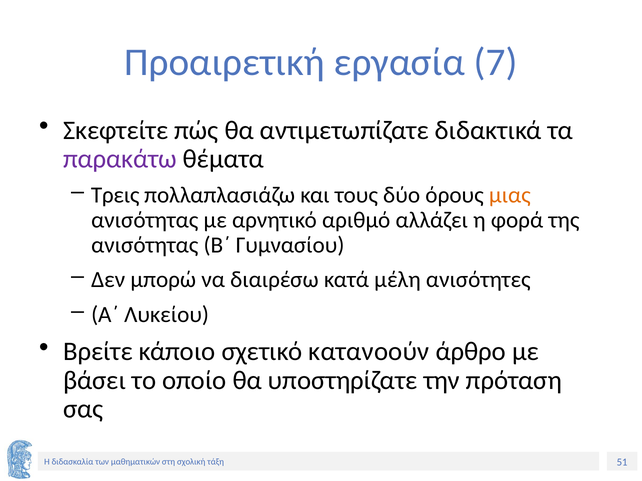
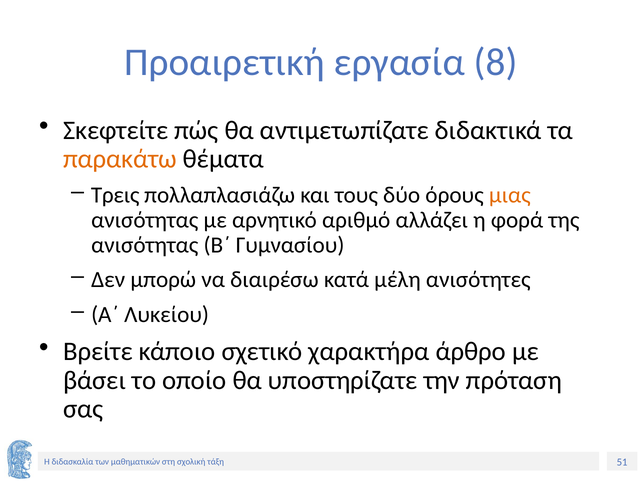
7: 7 -> 8
παρακάτω colour: purple -> orange
κατανοούν: κατανοούν -> χαρακτήρα
